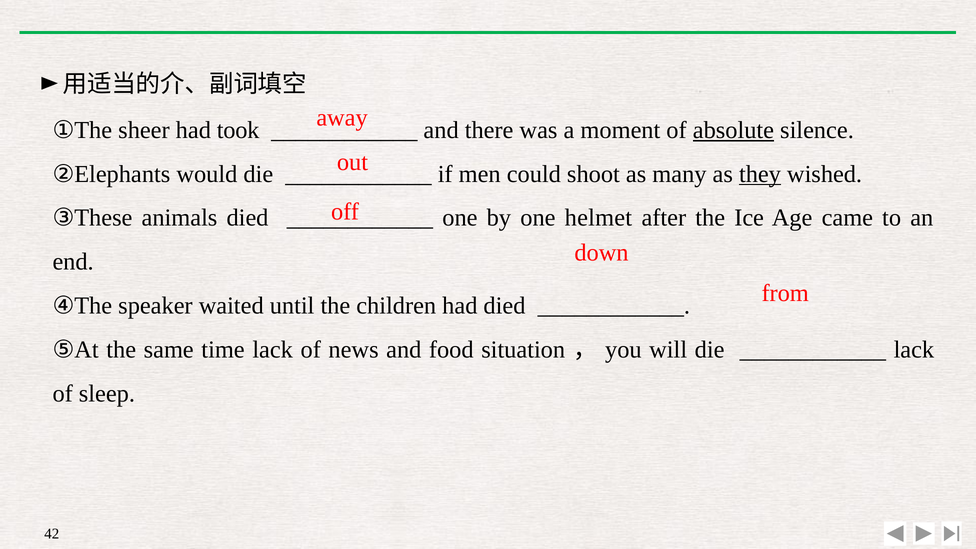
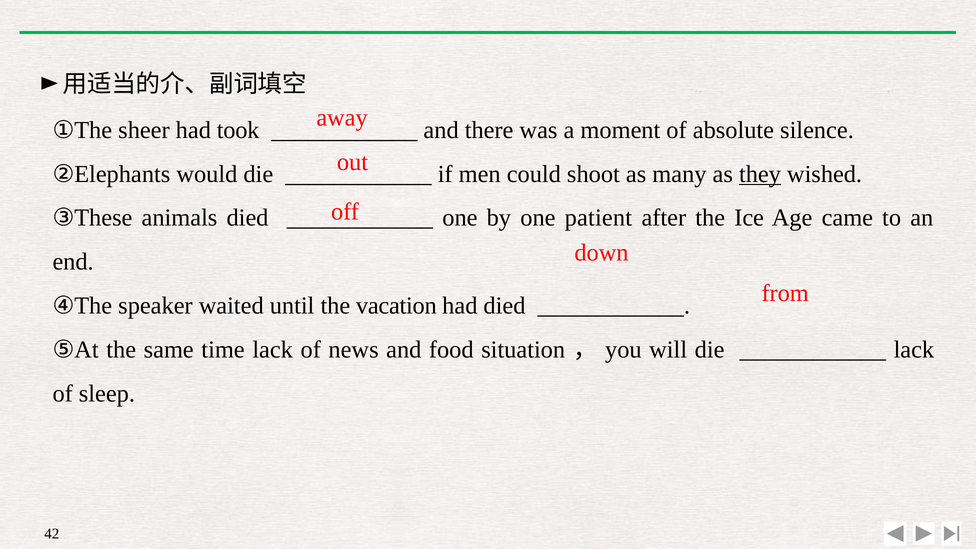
absolute underline: present -> none
helmet: helmet -> patient
children: children -> vacation
